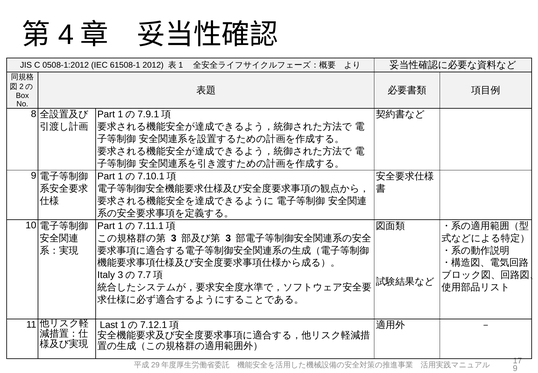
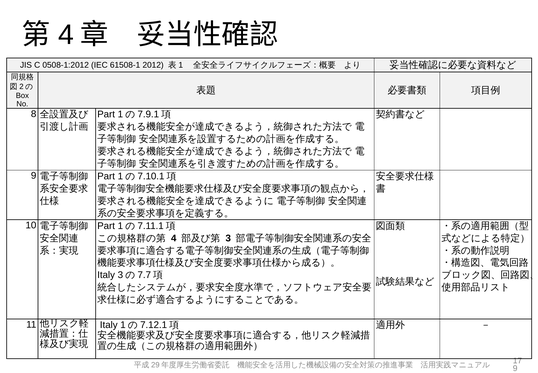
3 at (174, 238): 3 -> 4
Last at (109, 325): Last -> Italy
